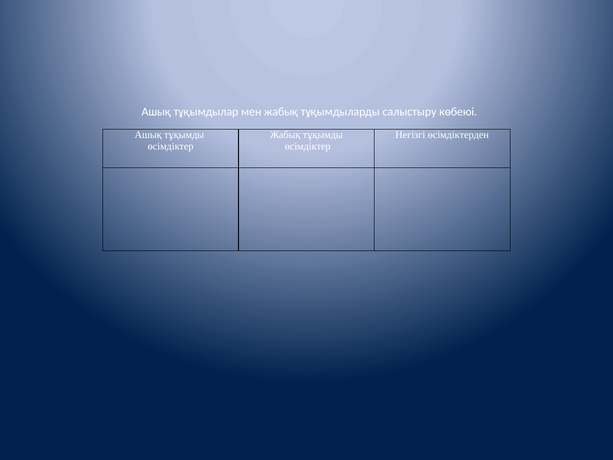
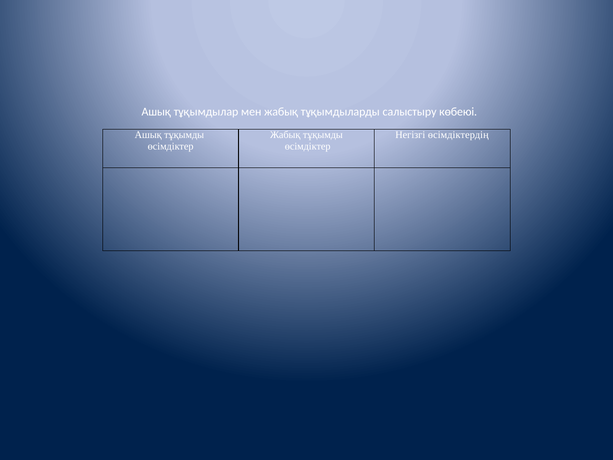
өсімдіктерден: өсімдіктерден -> өсімдіктердің
